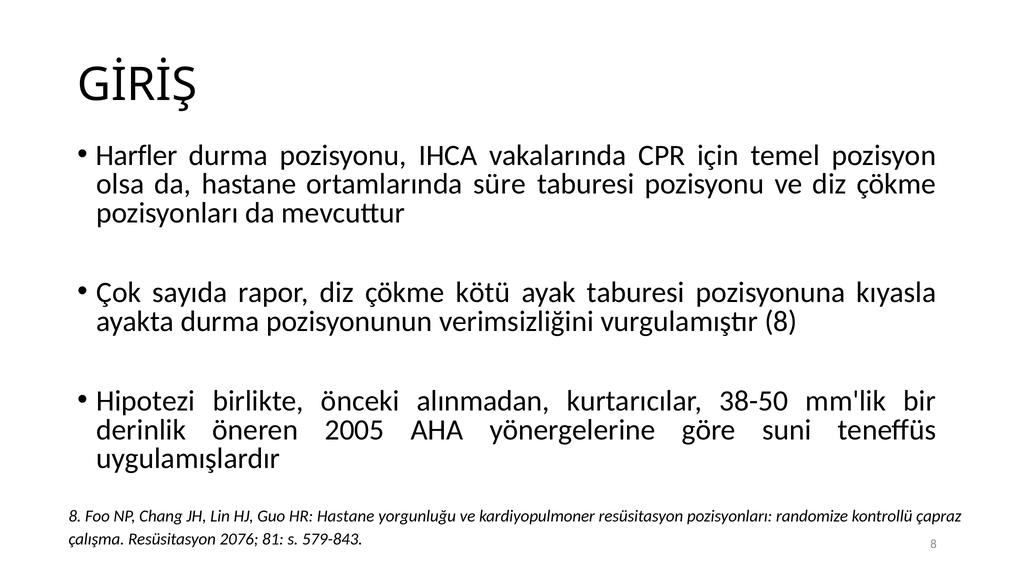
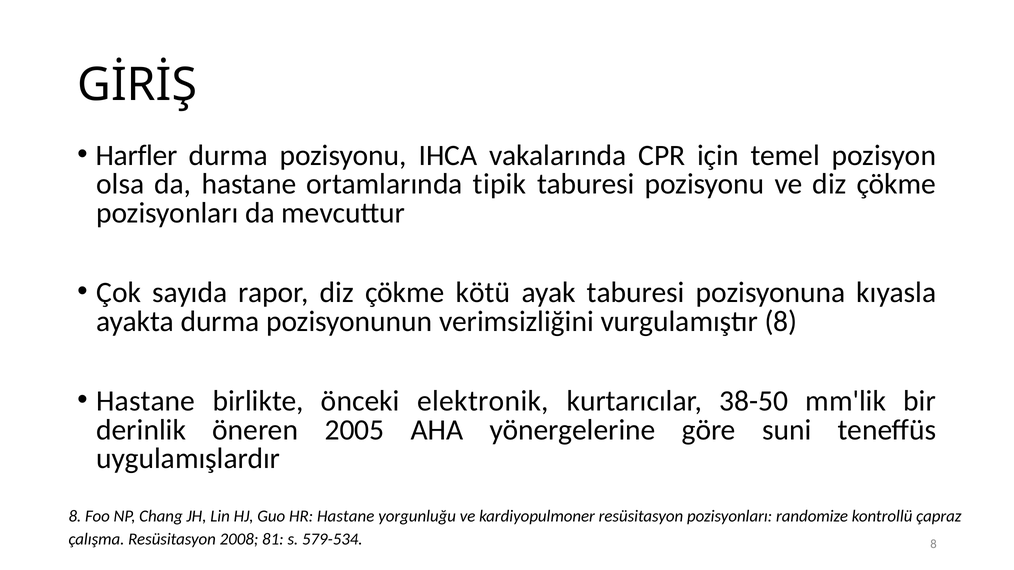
süre: süre -> tipik
Hipotezi at (146, 401): Hipotezi -> Hastane
alınmadan: alınmadan -> elektronik
2076: 2076 -> 2008
579-843: 579-843 -> 579-534
